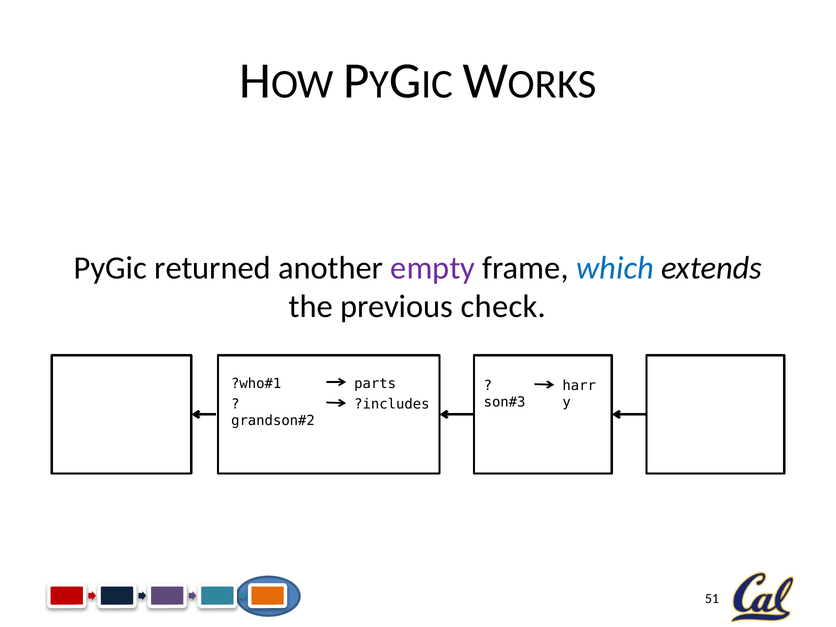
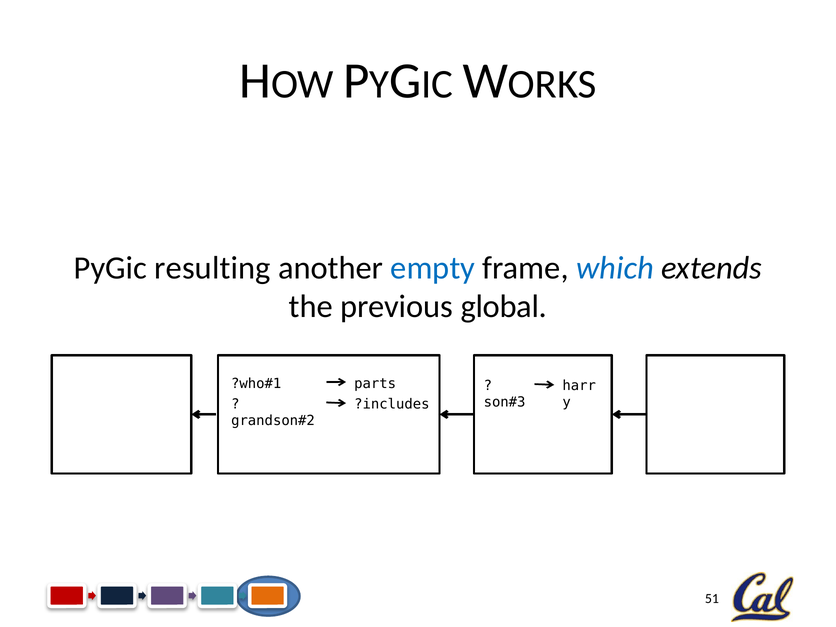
returned: returned -> resulting
empty colour: purple -> blue
check: check -> global
